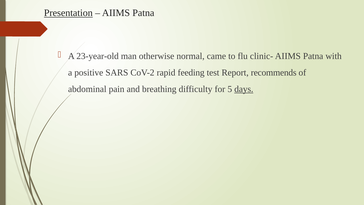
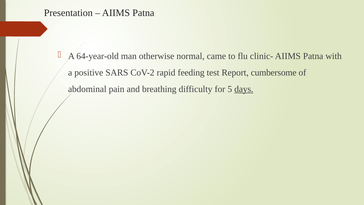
Presentation underline: present -> none
23-year-old: 23-year-old -> 64-year-old
recommends: recommends -> cumbersome
